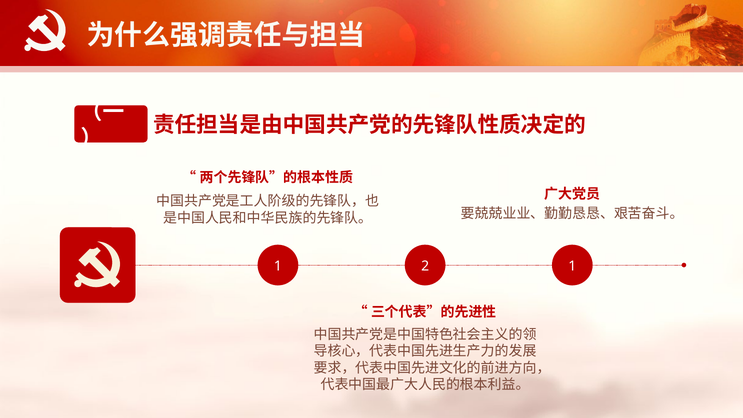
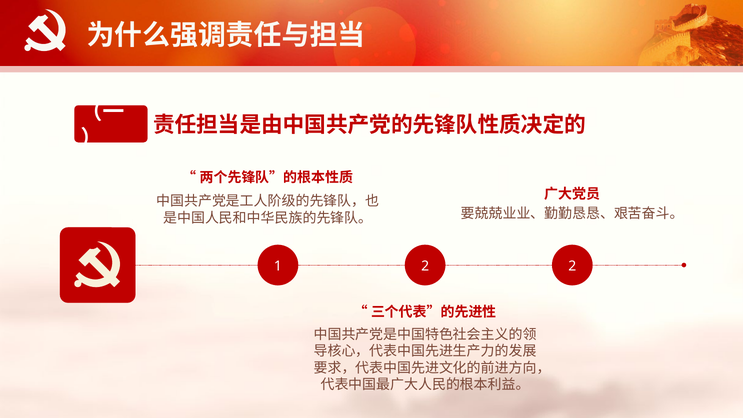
2 1: 1 -> 2
